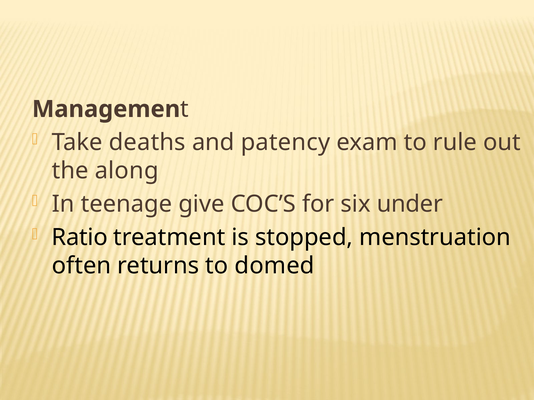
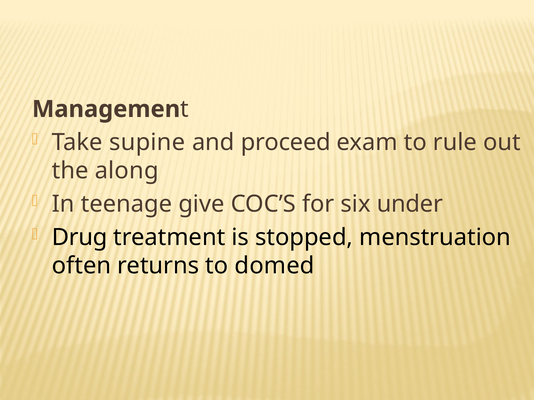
deaths: deaths -> supine
patency: patency -> proceed
Ratio: Ratio -> Drug
